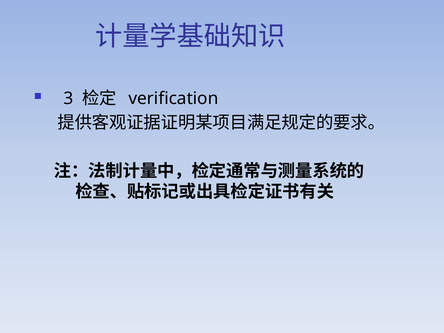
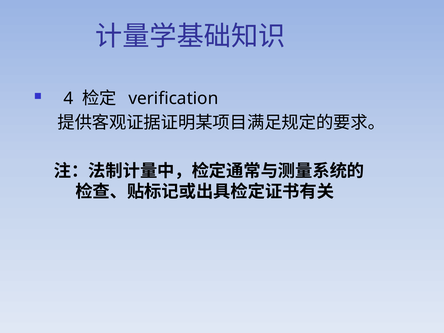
3: 3 -> 4
